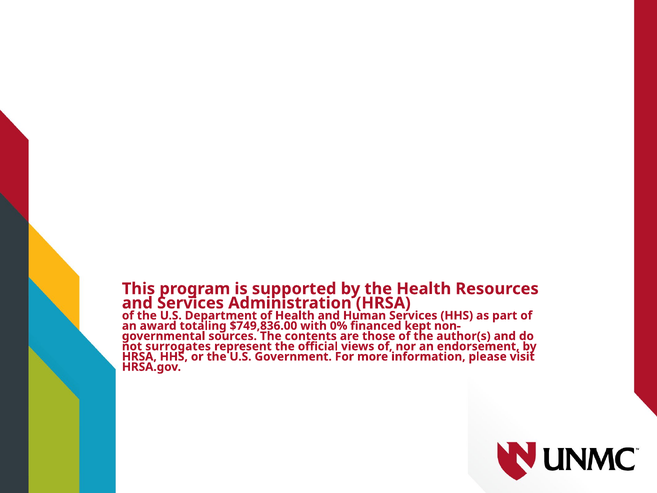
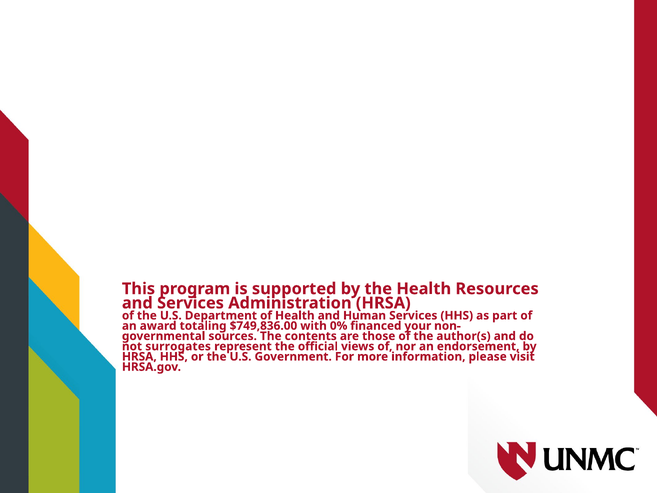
kept: kept -> your
